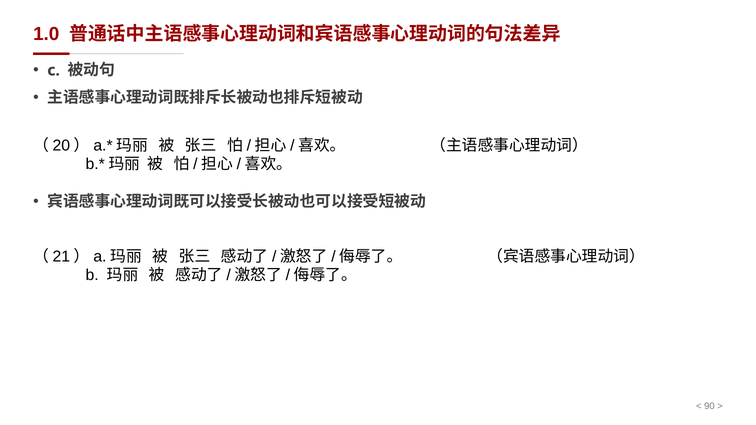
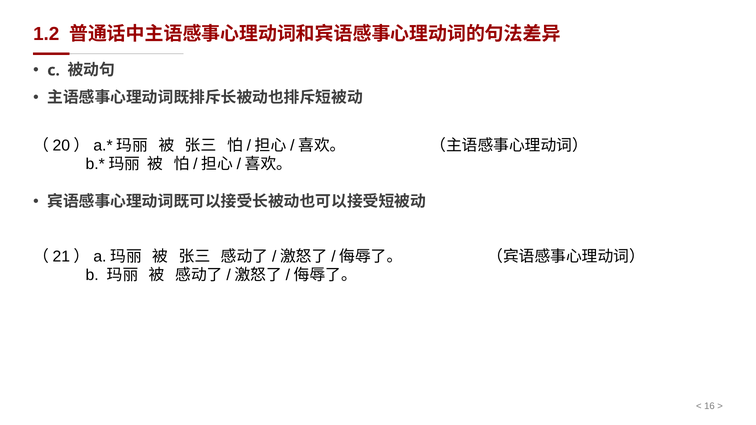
1.0: 1.0 -> 1.2
90: 90 -> 16
